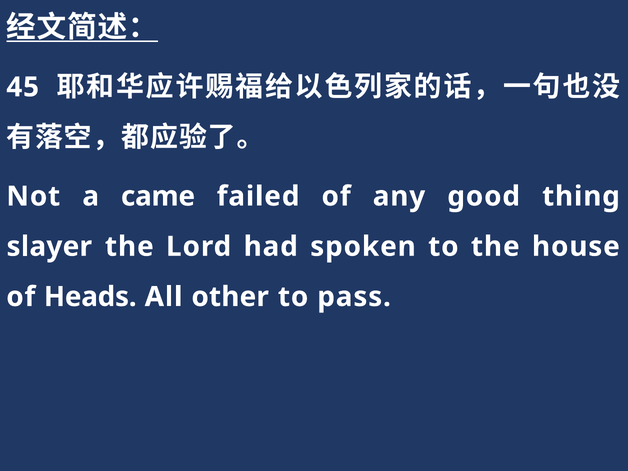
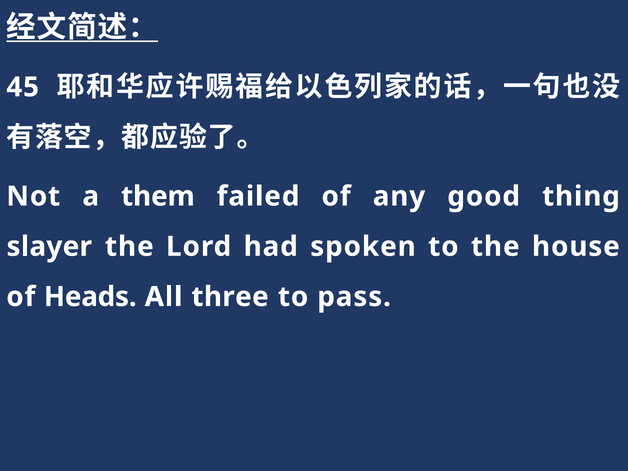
came: came -> them
other: other -> three
